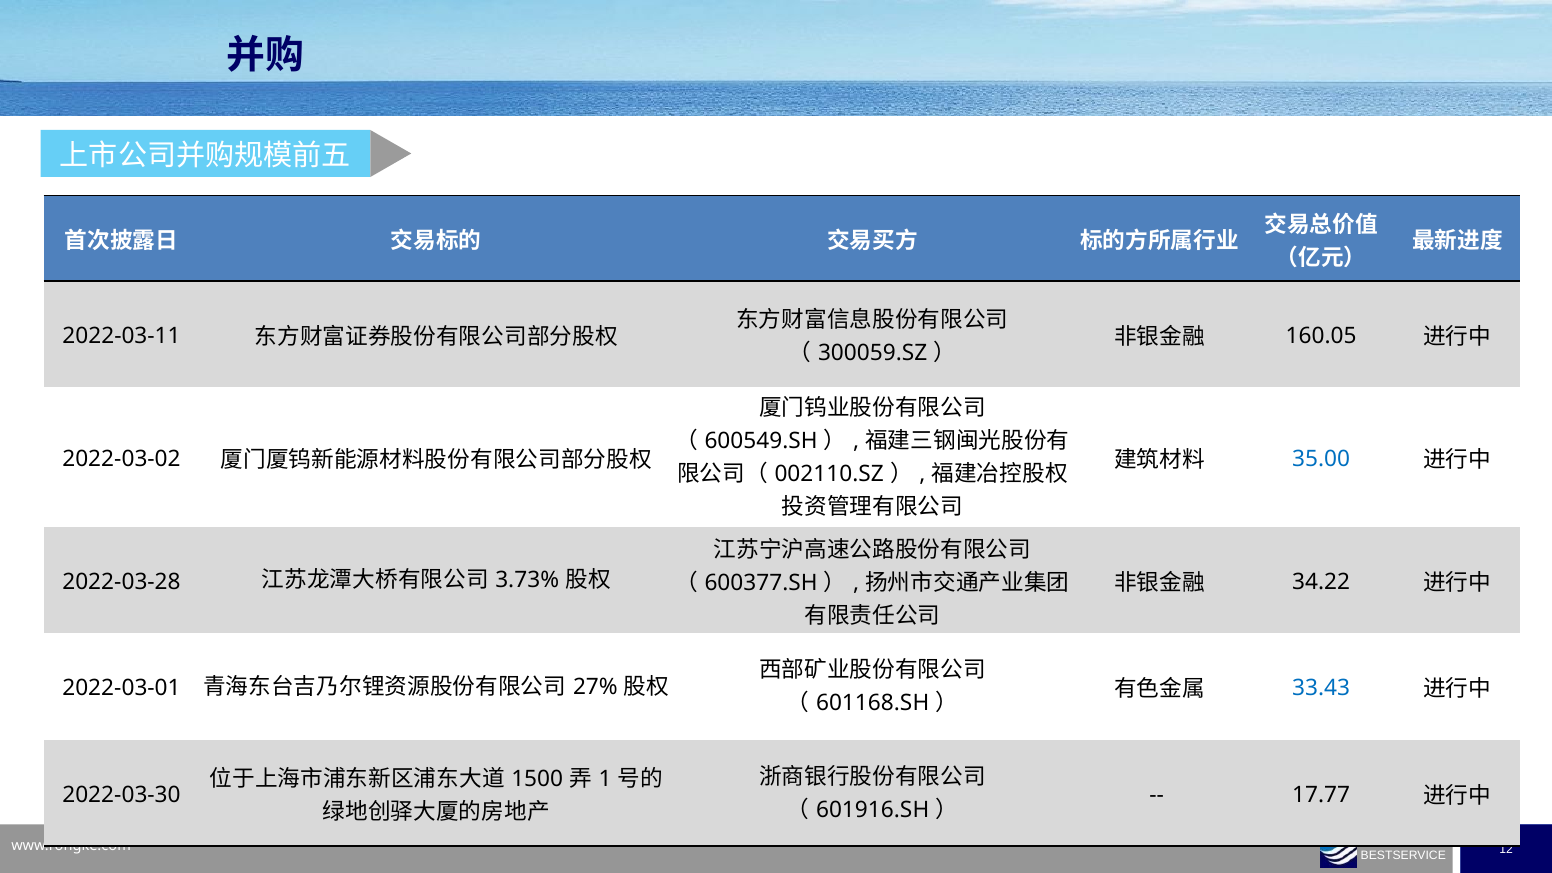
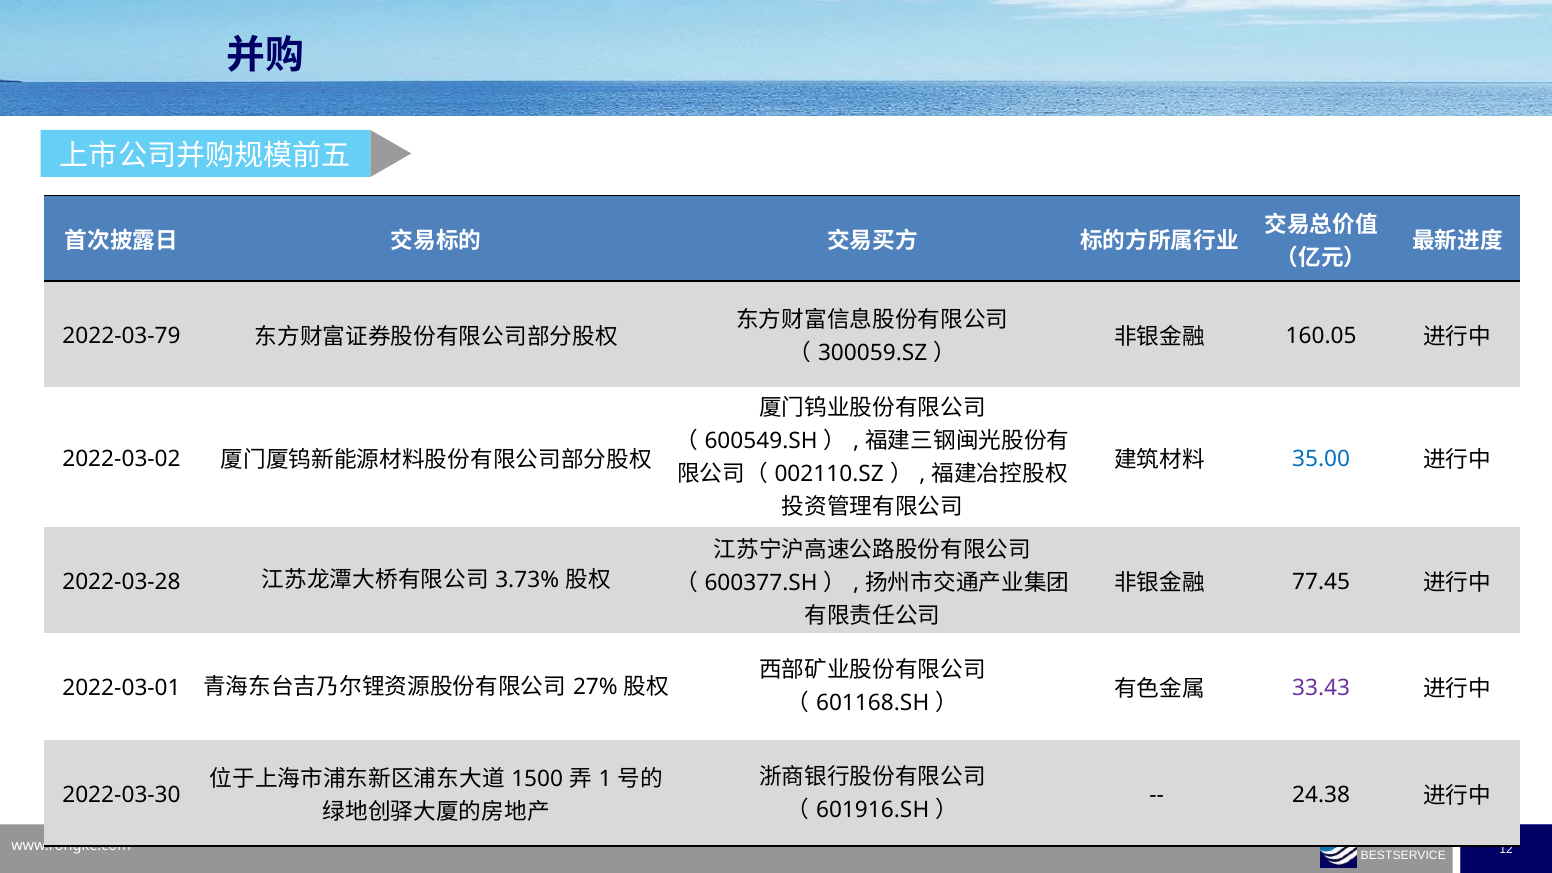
2022-03-11: 2022-03-11 -> 2022-03-79
34.22: 34.22 -> 77.45
33.43 colour: blue -> purple
17.77: 17.77 -> 24.38
